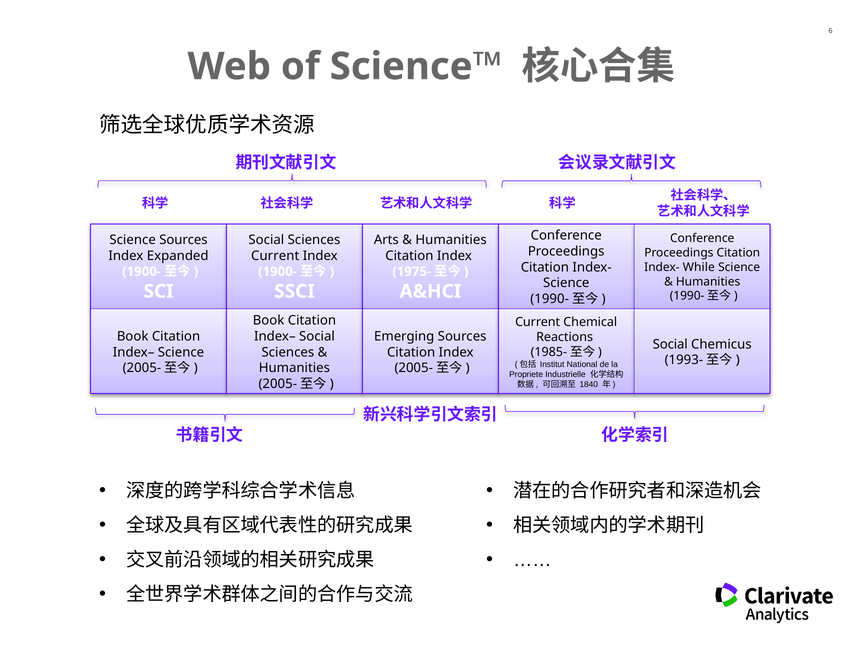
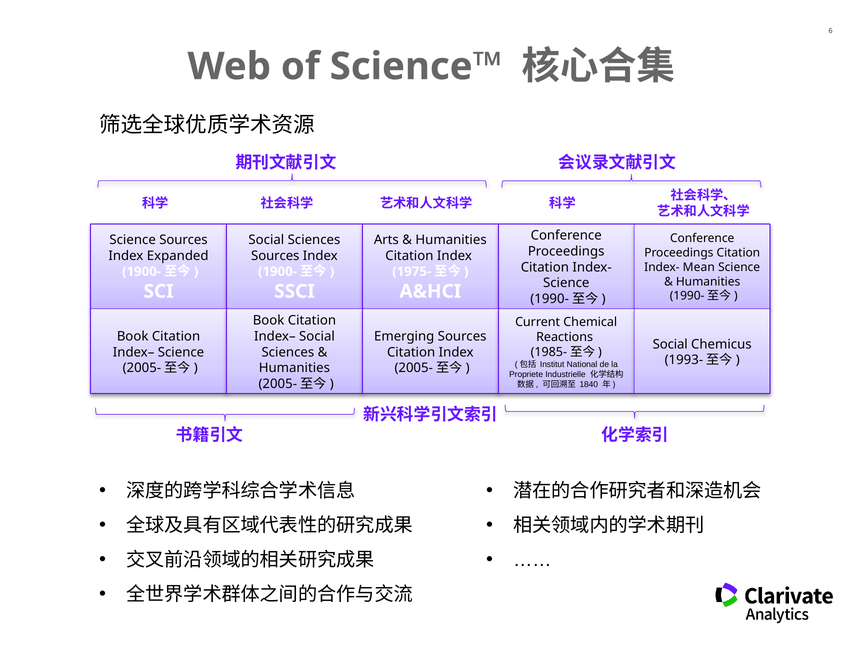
Current at (275, 256): Current -> Sources
While: While -> Mean
